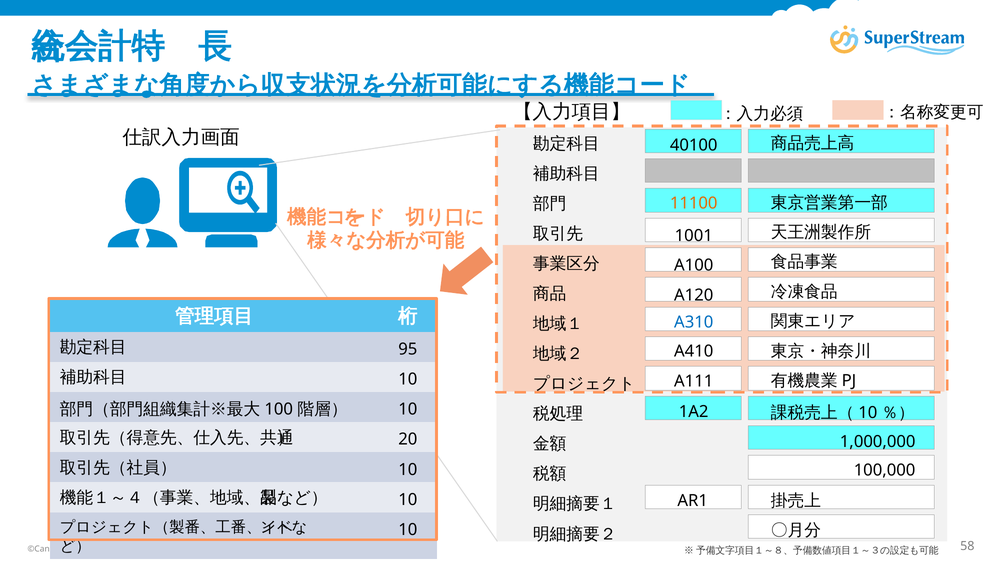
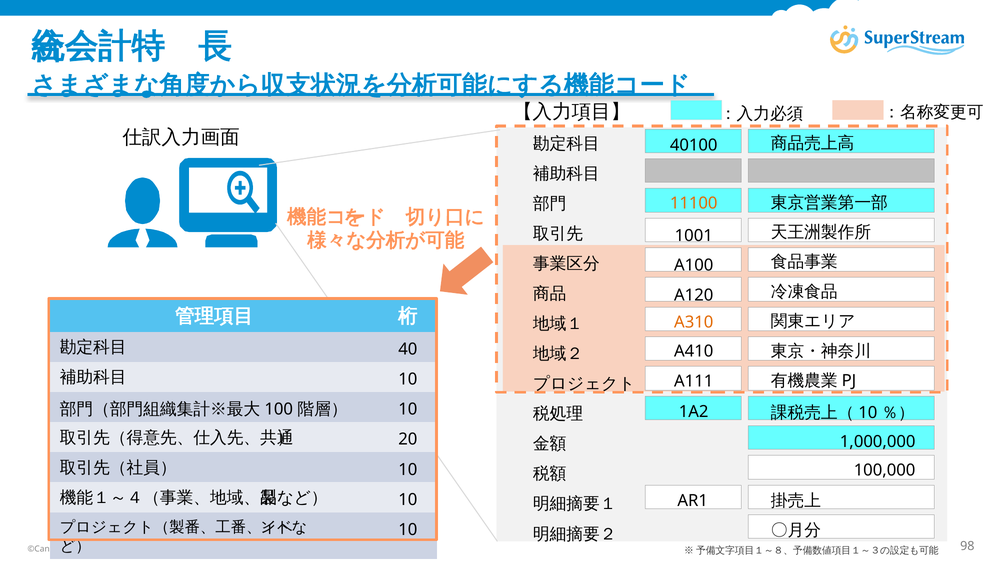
A310 colour: blue -> orange
95: 95 -> 40
58: 58 -> 98
